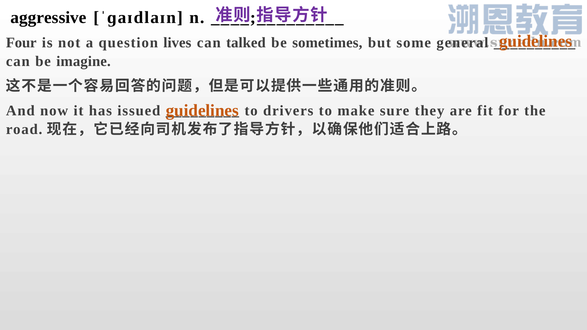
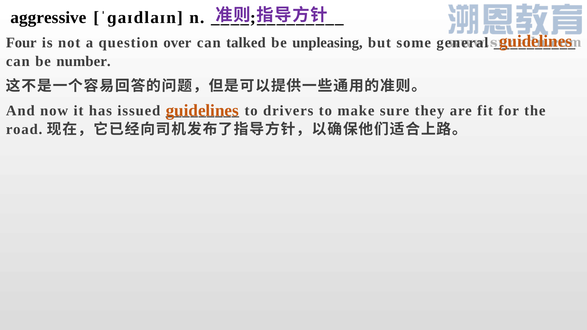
lives: lives -> over
sometimes: sometimes -> unpleasing
imagine: imagine -> number
